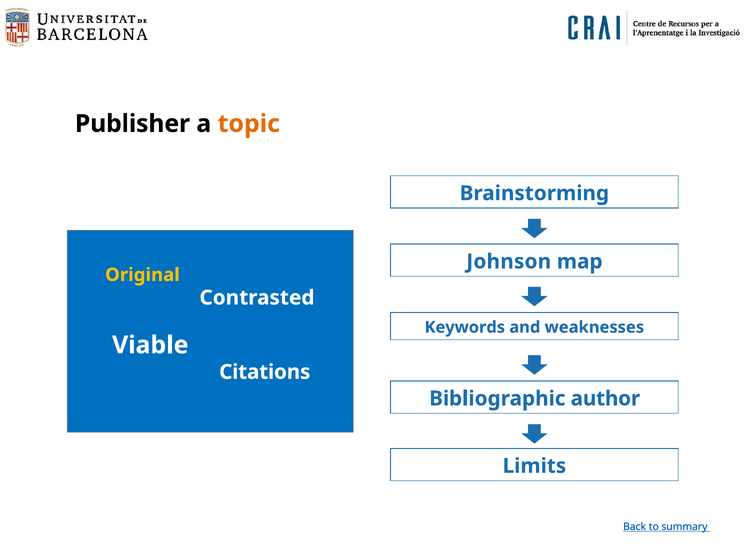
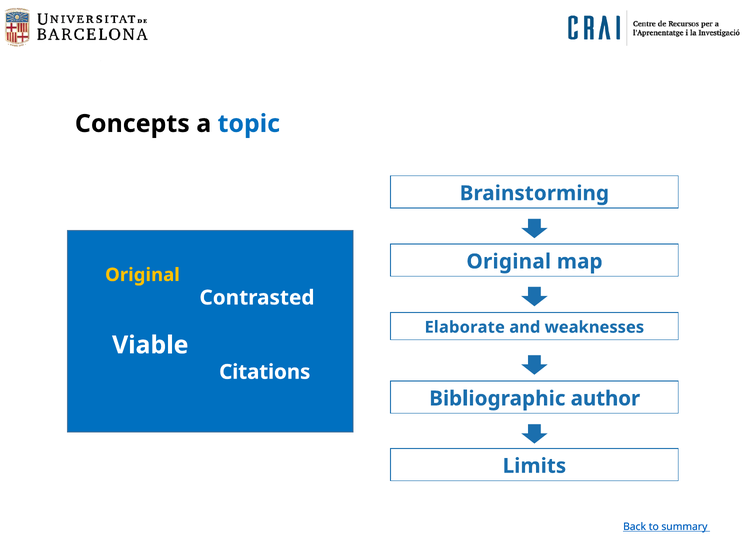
Publisher: Publisher -> Concepts
topic colour: orange -> blue
Johnson at (509, 262): Johnson -> Original
Keywords: Keywords -> Elaborate
